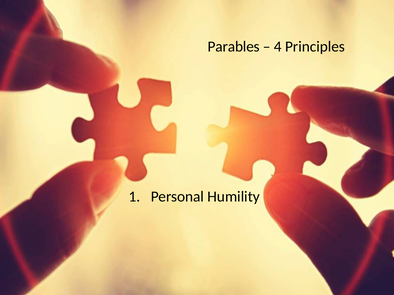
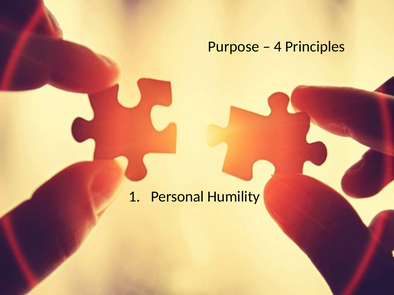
Parables: Parables -> Purpose
